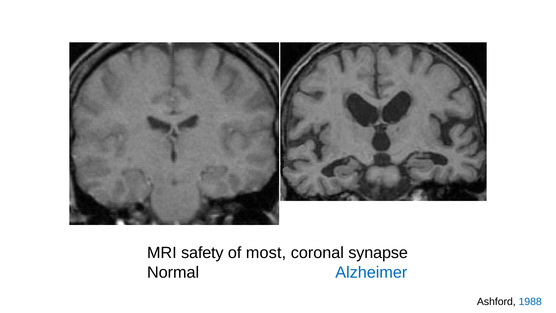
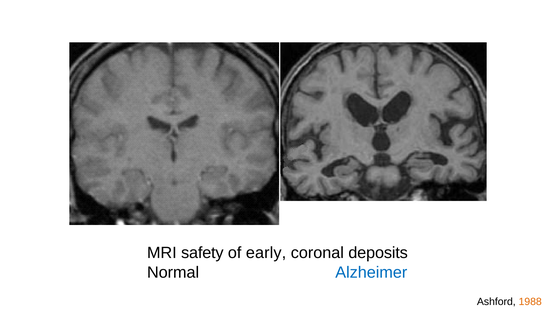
most: most -> early
synapse: synapse -> deposits
1988 colour: blue -> orange
